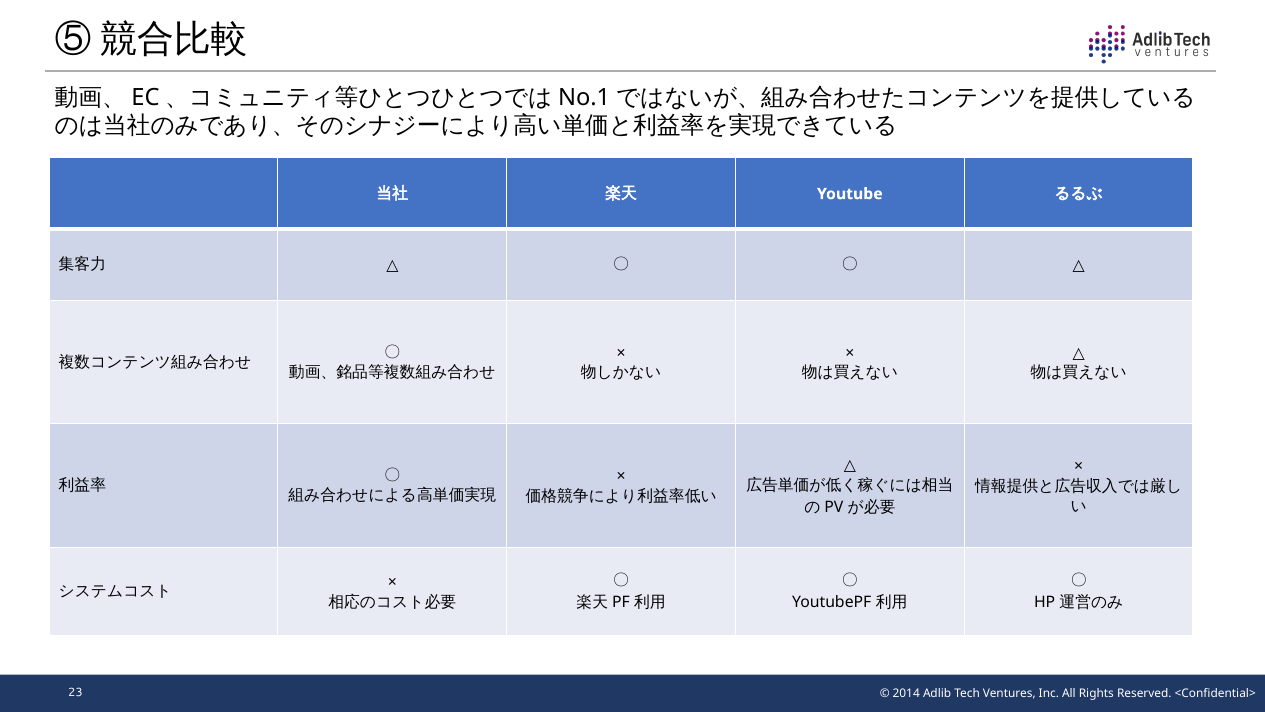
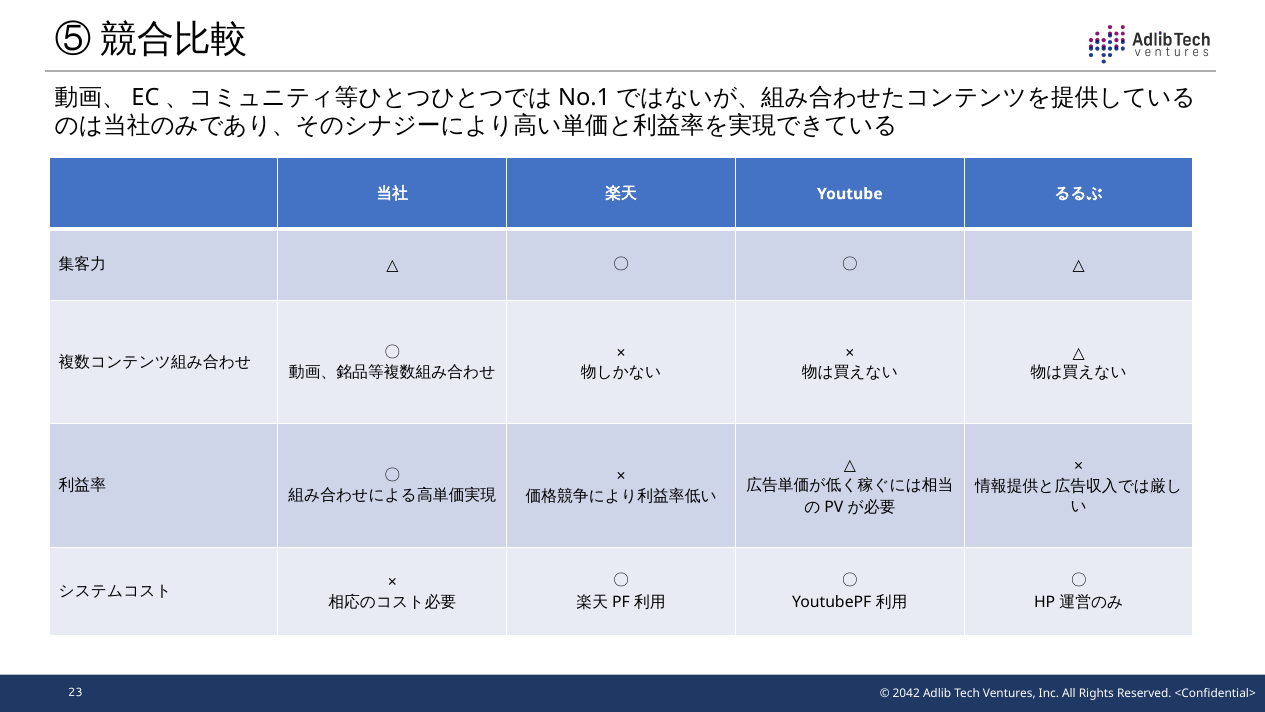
2014: 2014 -> 2042
